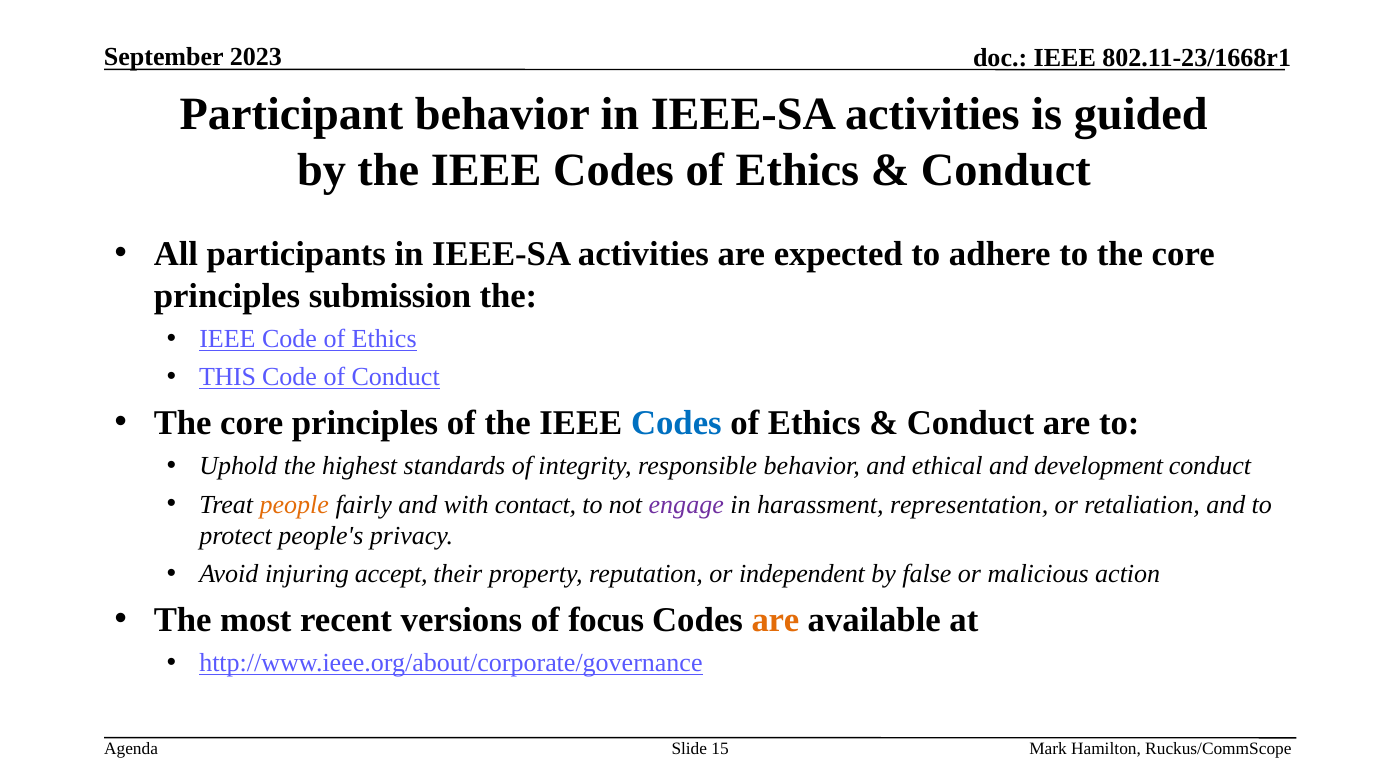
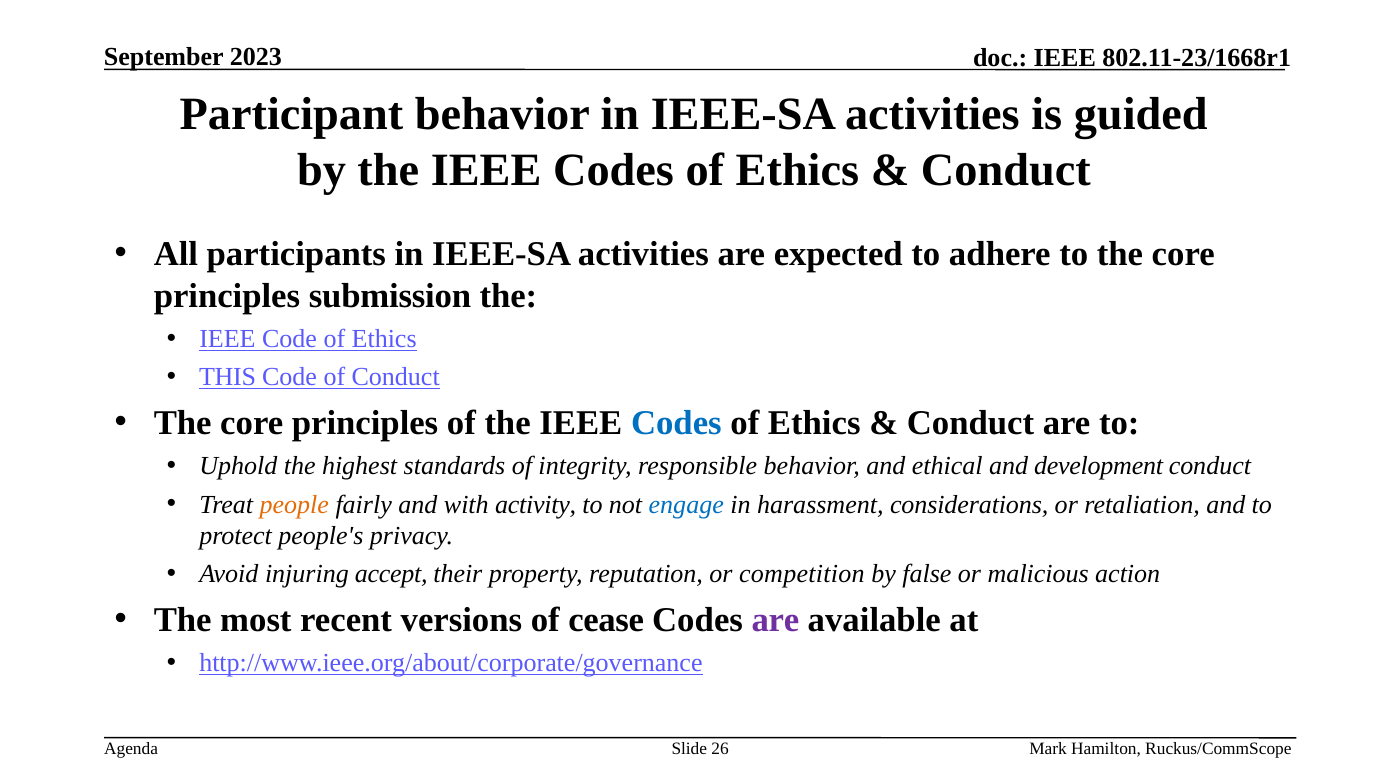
contact: contact -> activity
engage colour: purple -> blue
representation: representation -> considerations
independent: independent -> competition
focus: focus -> cease
are at (775, 620) colour: orange -> purple
15: 15 -> 26
